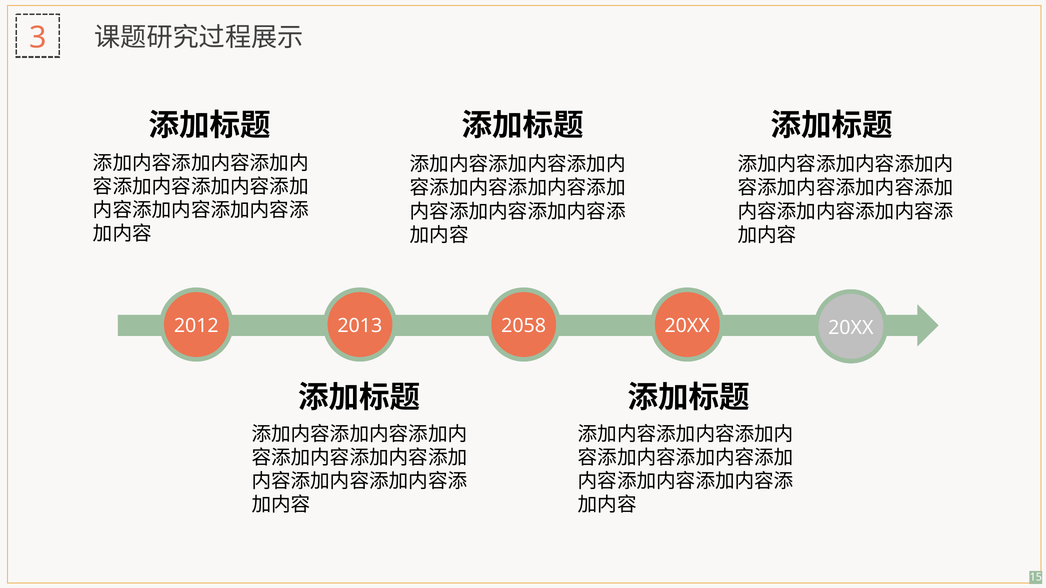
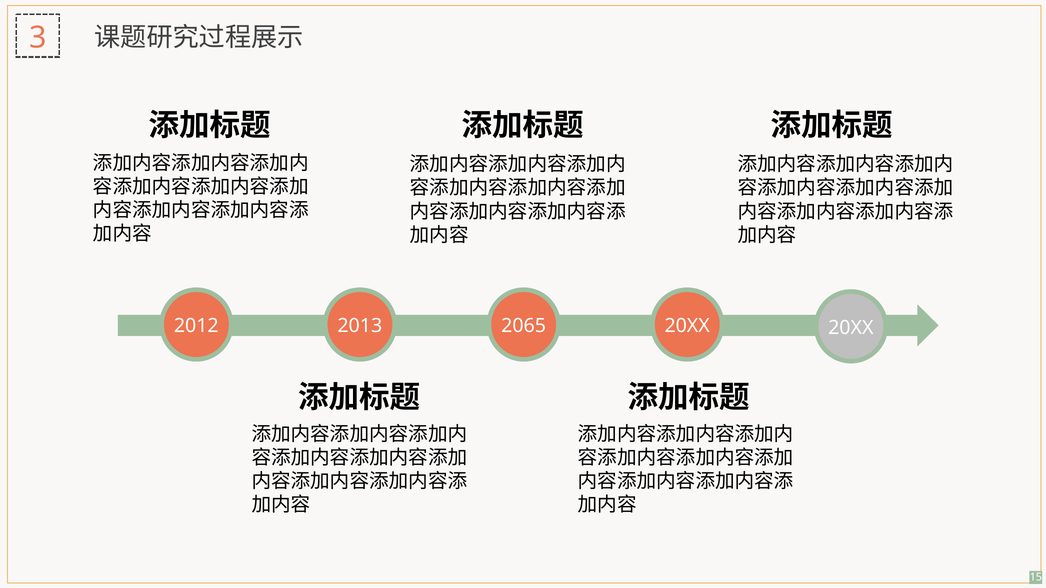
2058: 2058 -> 2065
